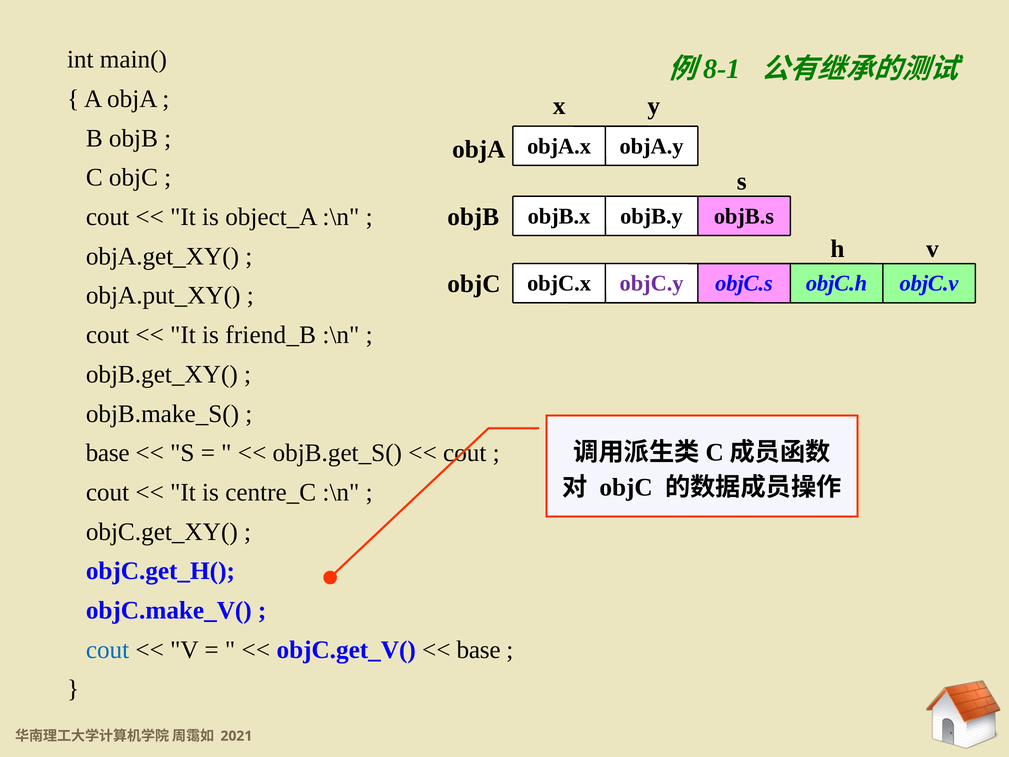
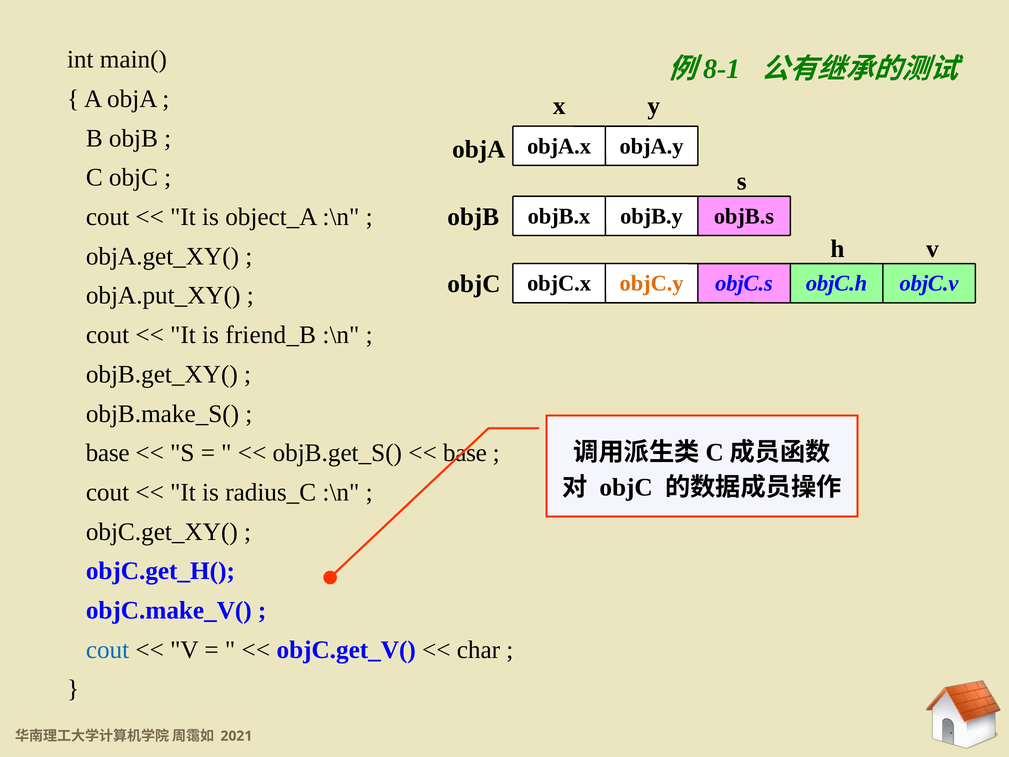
objC.y colour: purple -> orange
cout at (465, 453): cout -> base
centre_C: centre_C -> radius_C
base at (479, 650): base -> char
